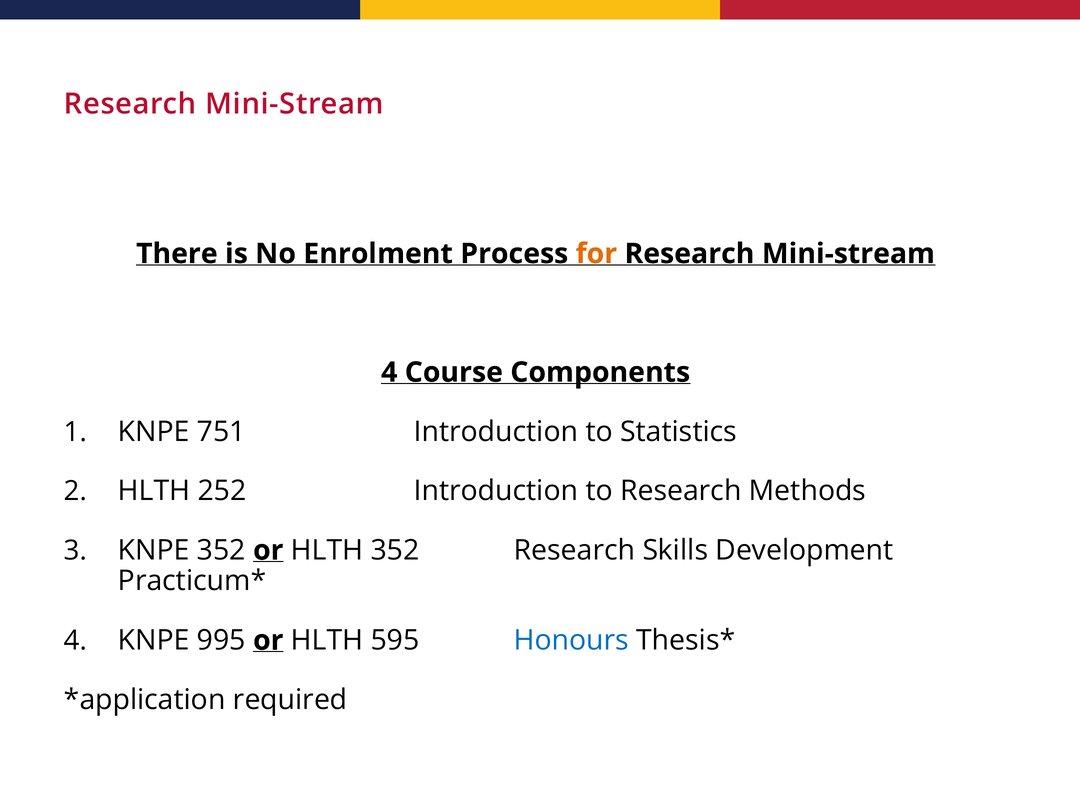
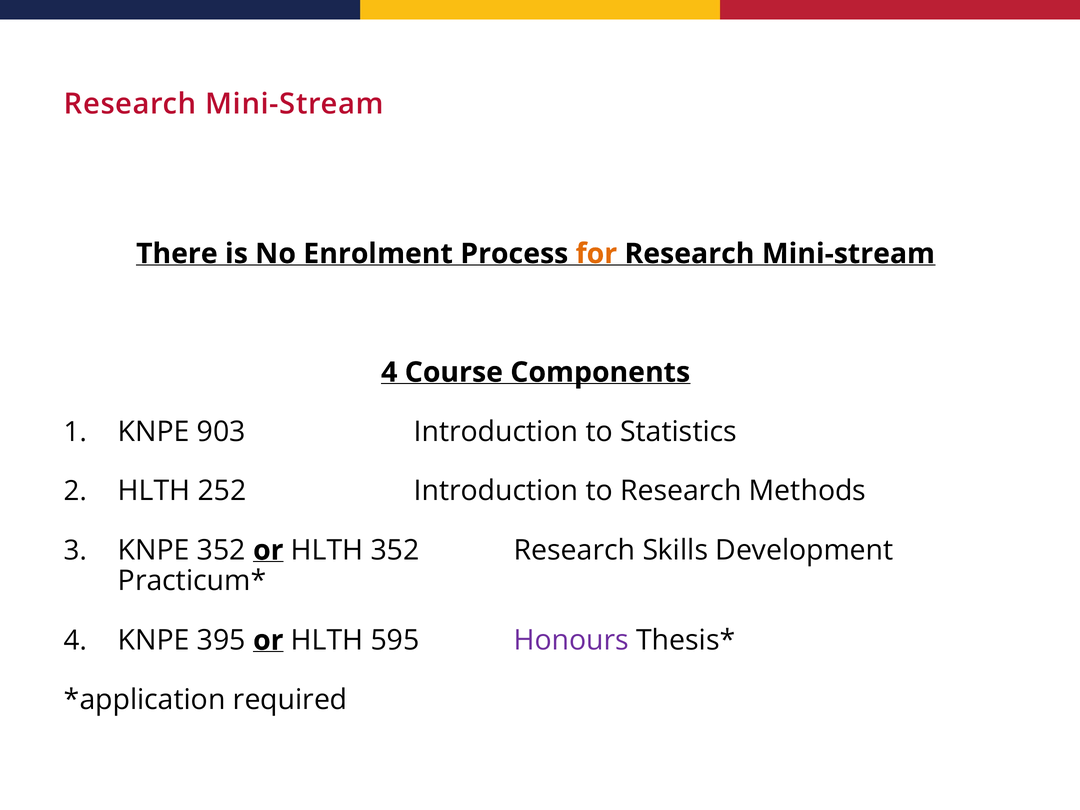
751: 751 -> 903
995: 995 -> 395
Honours colour: blue -> purple
